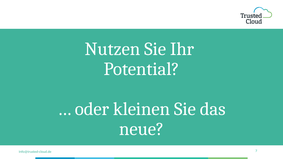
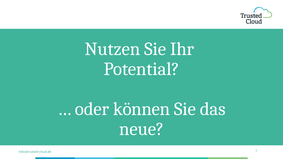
kleinen: kleinen -> können
